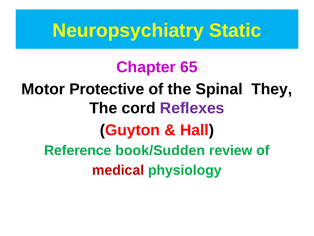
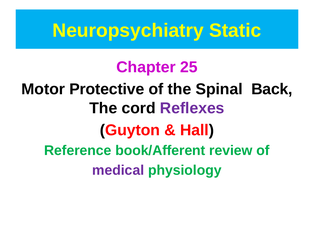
65: 65 -> 25
They: They -> Back
book/Sudden: book/Sudden -> book/Afferent
medical colour: red -> purple
